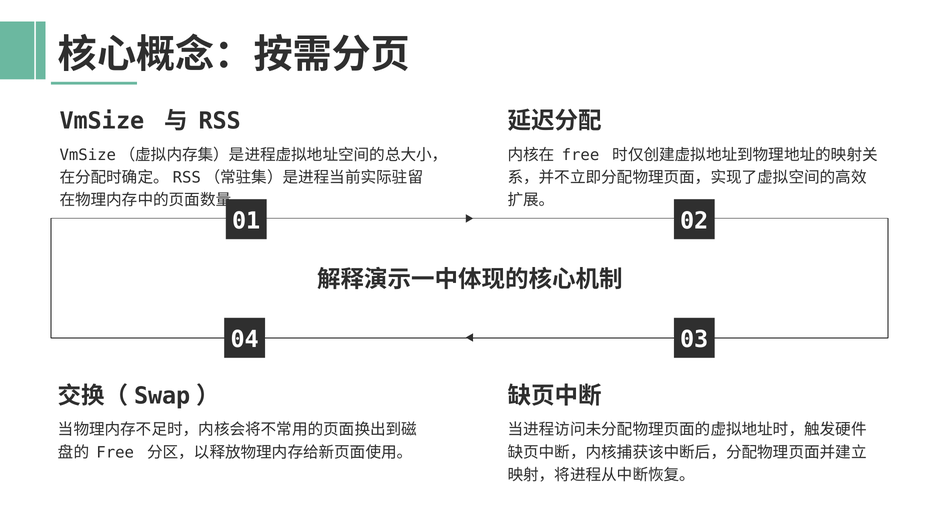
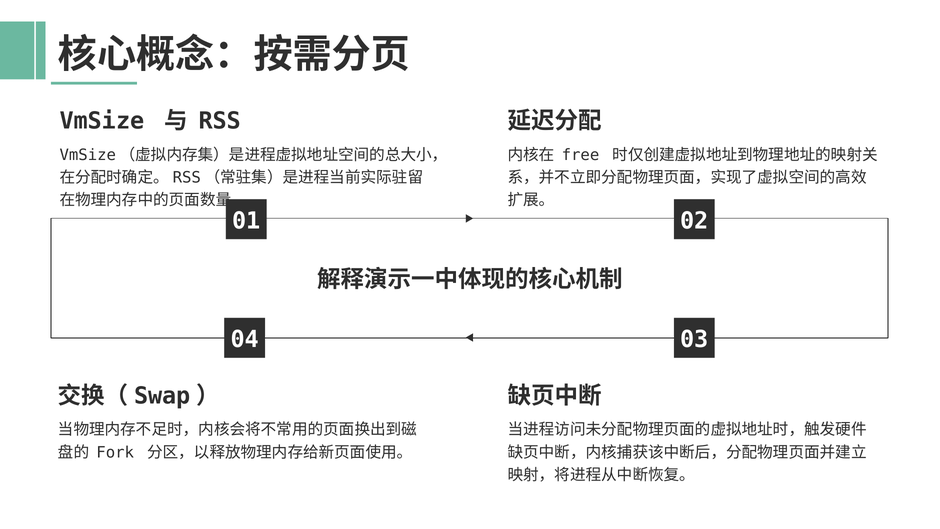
Free at (115, 452): Free -> Fork
